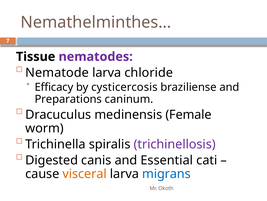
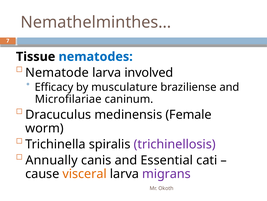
nematodes colour: purple -> blue
chloride: chloride -> involved
cysticercosis: cysticercosis -> musculature
Preparations: Preparations -> Microfilariae
Digested: Digested -> Annually
migrans colour: blue -> purple
